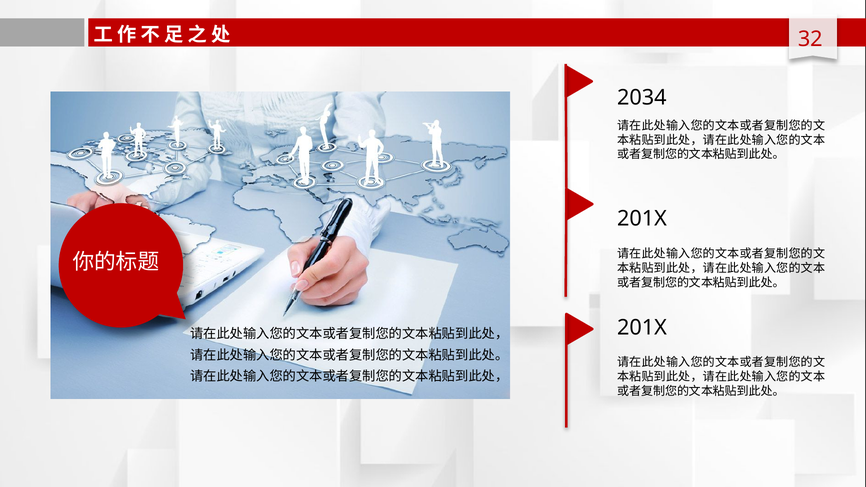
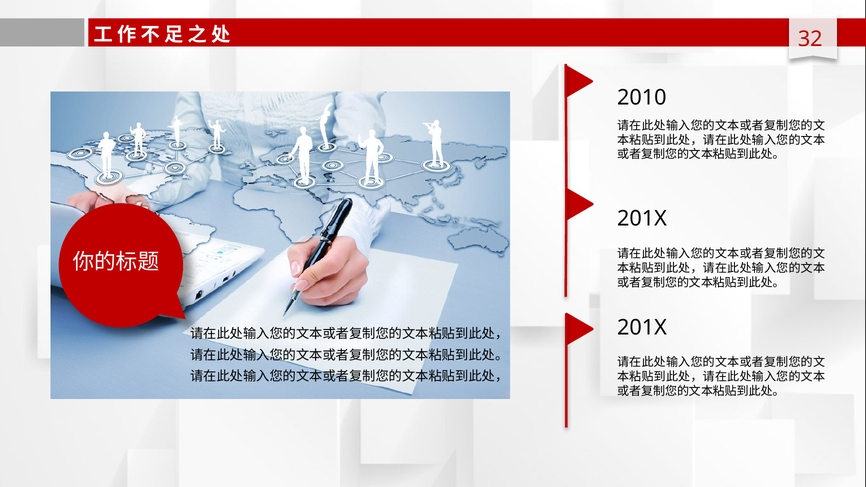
2034: 2034 -> 2010
